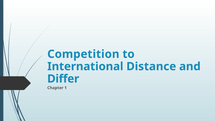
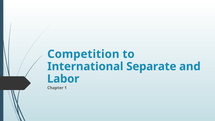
Distance: Distance -> Separate
Differ: Differ -> Labor
